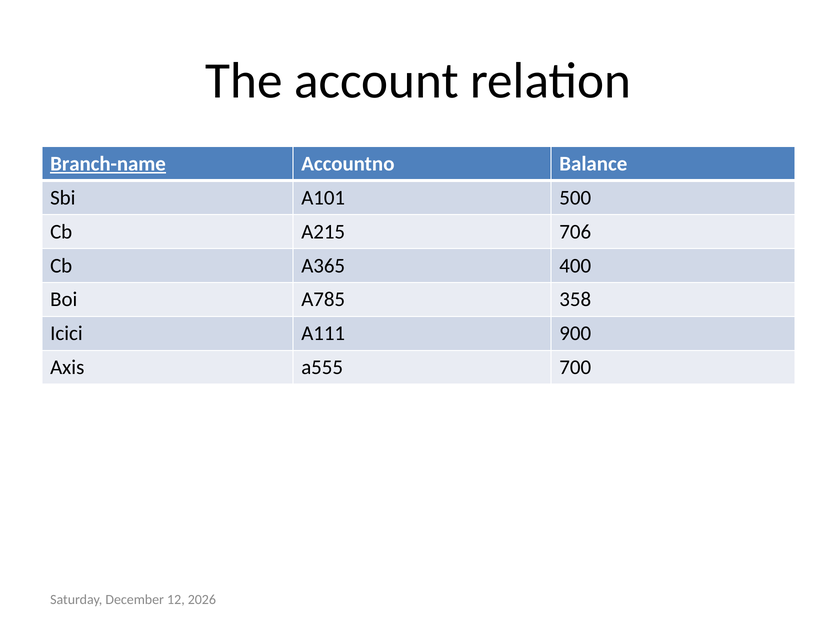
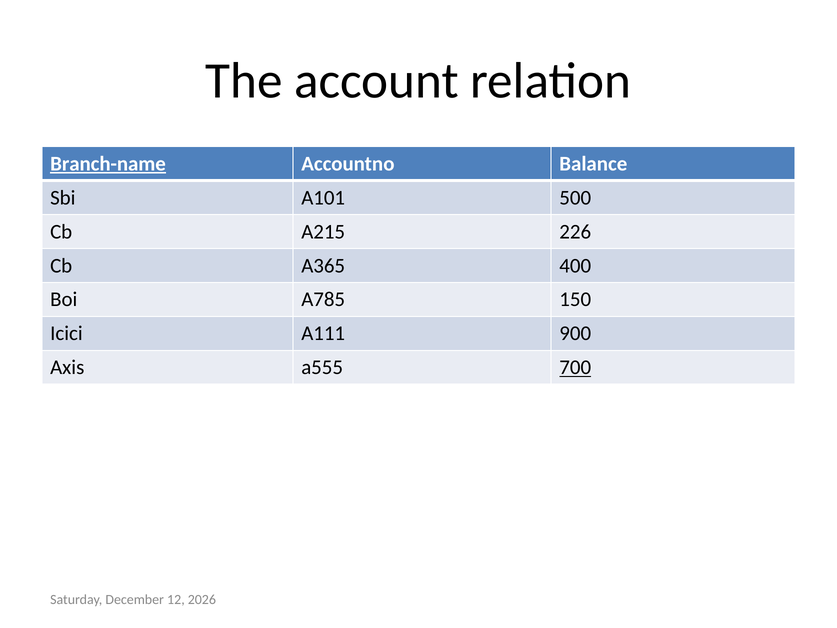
706: 706 -> 226
358: 358 -> 150
700 underline: none -> present
